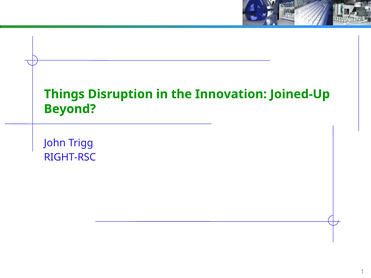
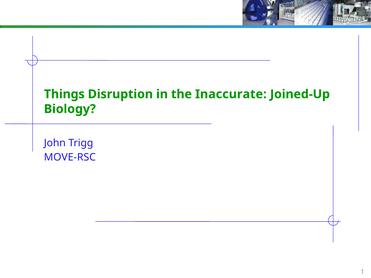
Innovation: Innovation -> Inaccurate
Beyond: Beyond -> Biology
RIGHT-RSC: RIGHT-RSC -> MOVE-RSC
